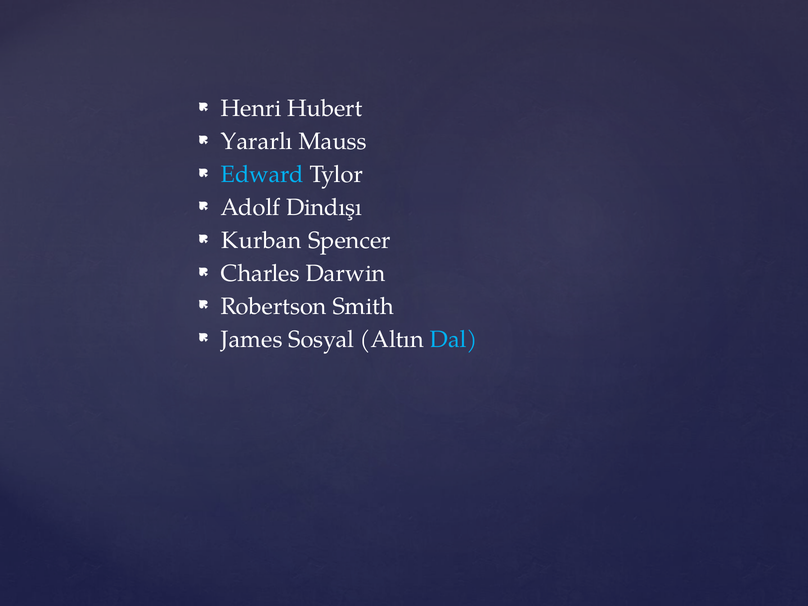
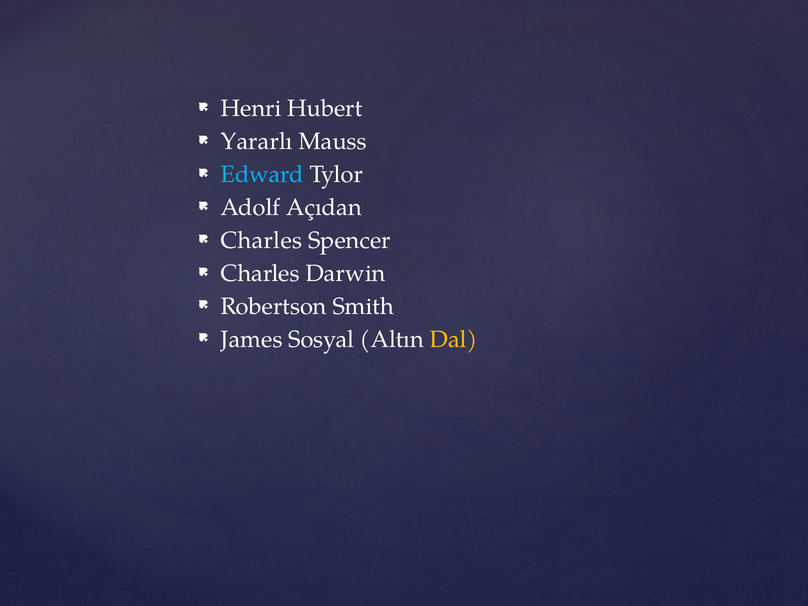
Dindışı: Dindışı -> Açıdan
Kurban at (261, 240): Kurban -> Charles
Dal colour: light blue -> yellow
